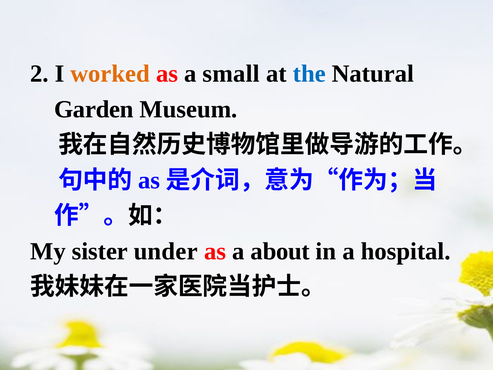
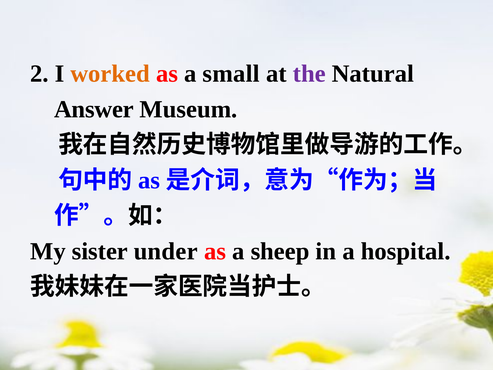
the colour: blue -> purple
Garden: Garden -> Answer
about: about -> sheep
